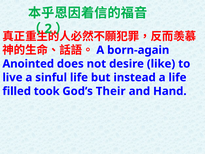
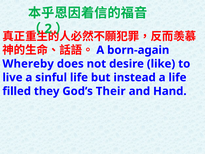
Anointed: Anointed -> Whereby
took: took -> they
